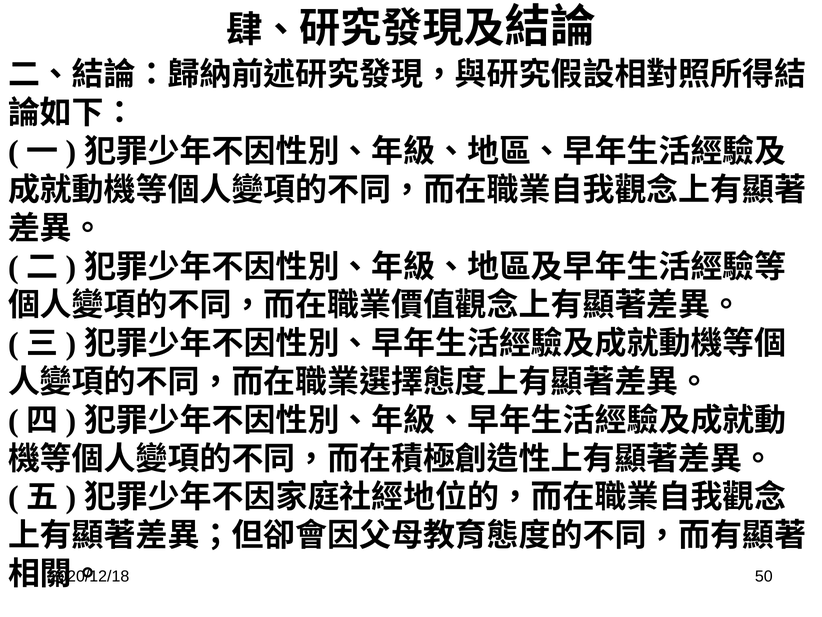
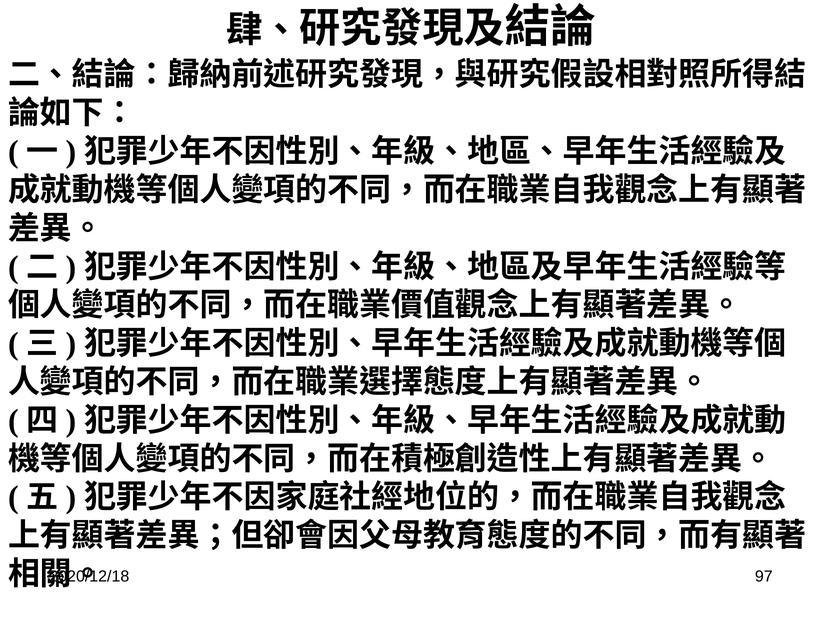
50: 50 -> 97
